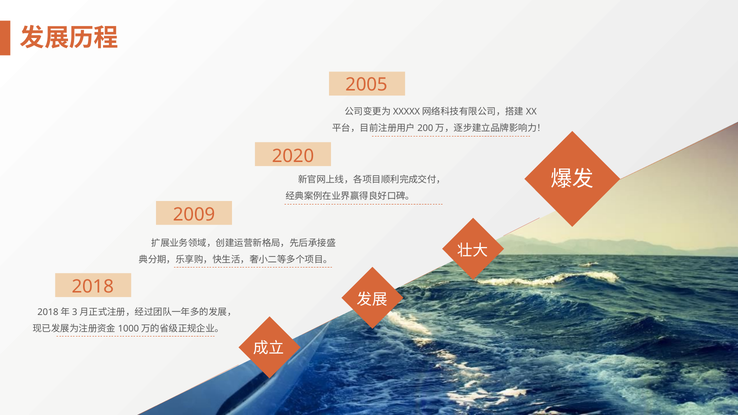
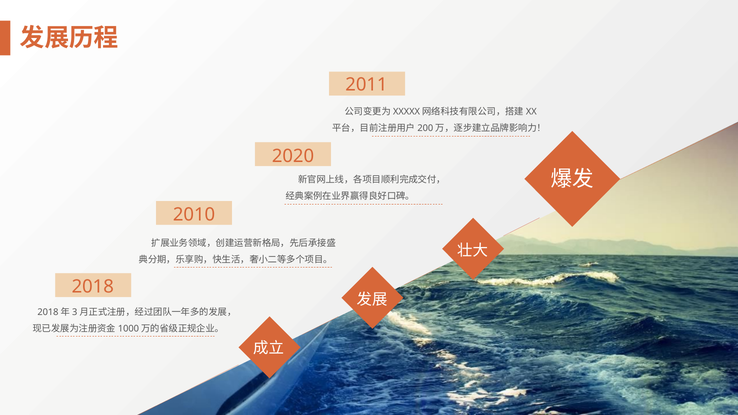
2005: 2005 -> 2011
2009: 2009 -> 2010
